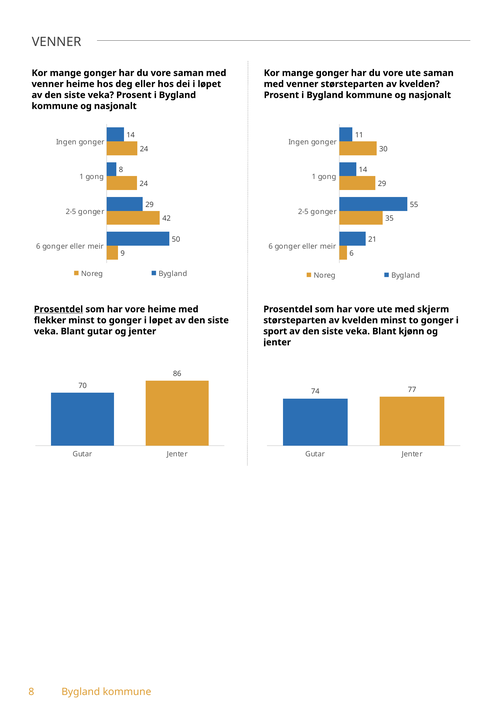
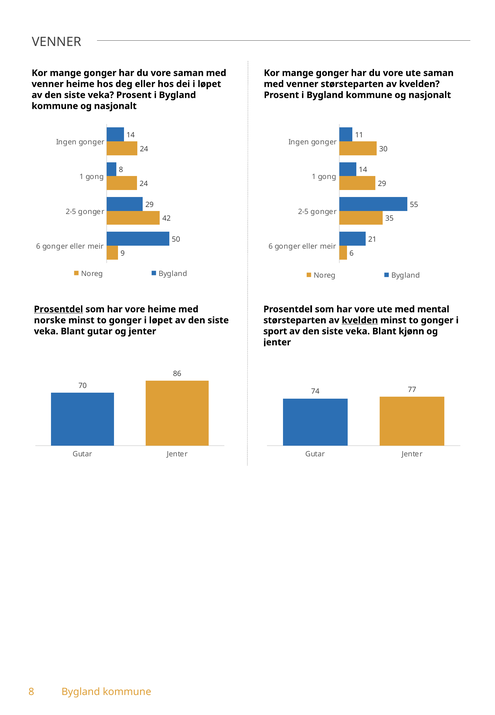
skjerm: skjerm -> mental
flekker: flekker -> norske
kvelden at (360, 320) underline: none -> present
